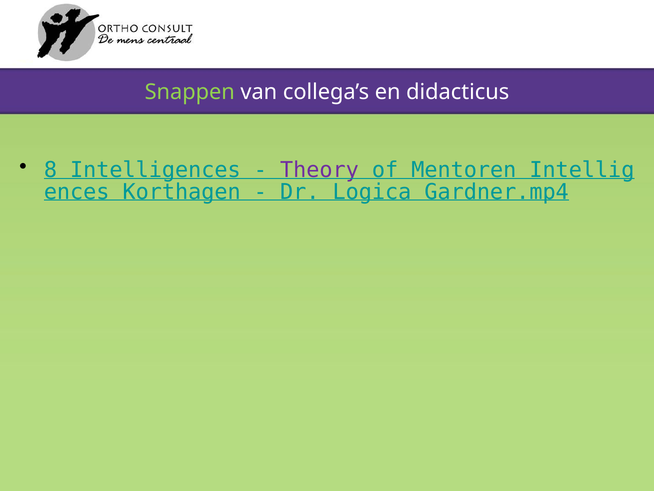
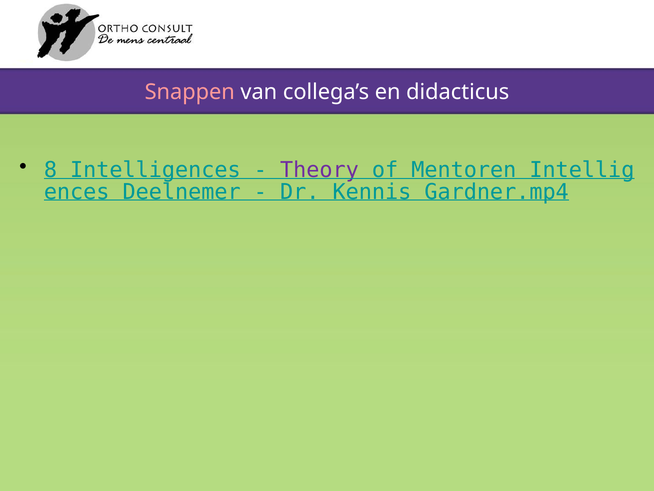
Snappen colour: light green -> pink
Korthagen: Korthagen -> Deelnemer
Logica: Logica -> Kennis
